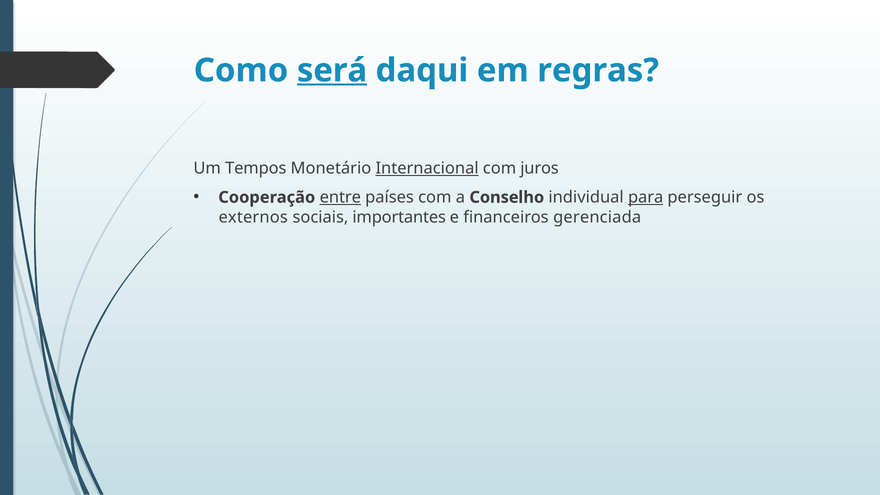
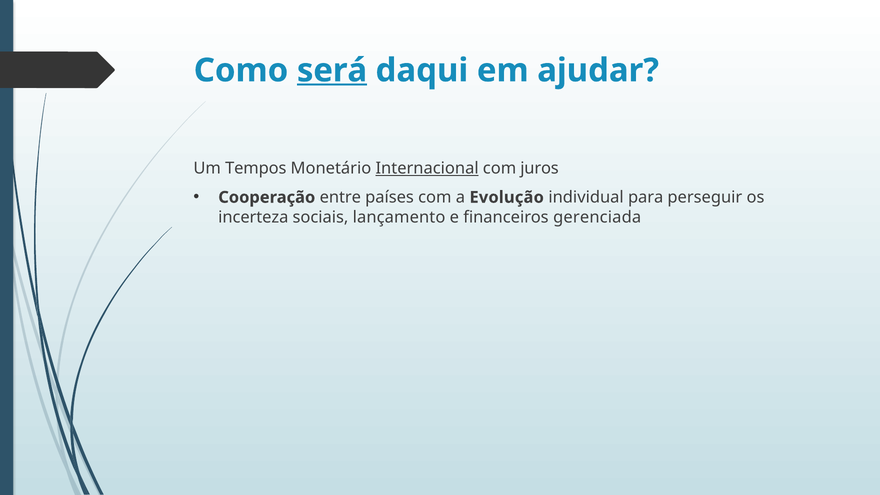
regras: regras -> ajudar
entre underline: present -> none
Conselho: Conselho -> Evolução
para underline: present -> none
externos: externos -> incerteza
importantes: importantes -> lançamento
